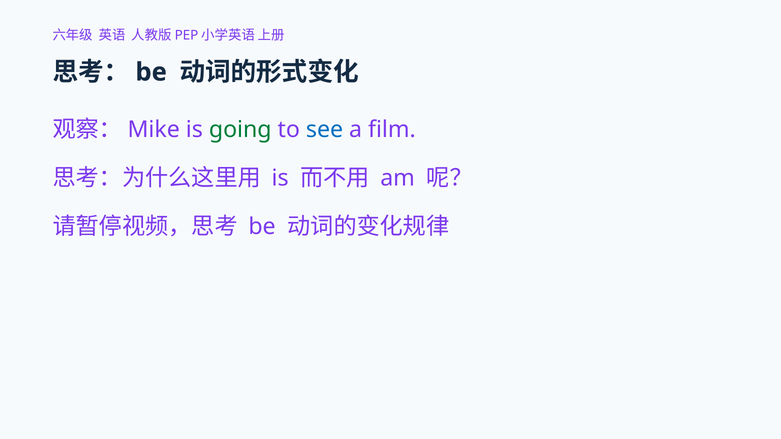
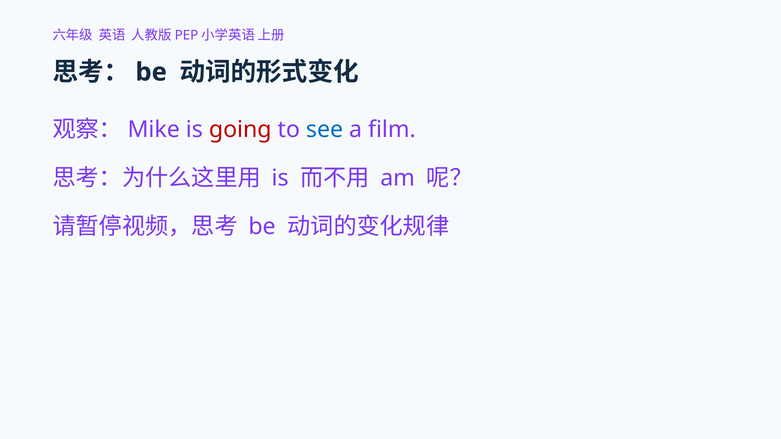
going colour: green -> red
